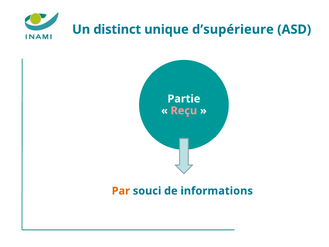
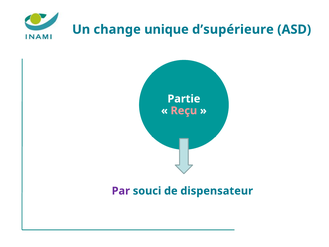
distinct: distinct -> change
Par colour: orange -> purple
informations: informations -> dispensateur
